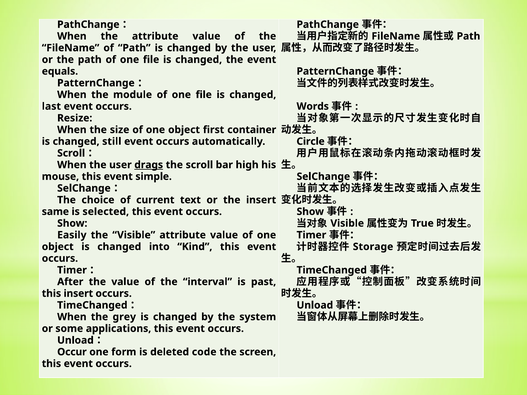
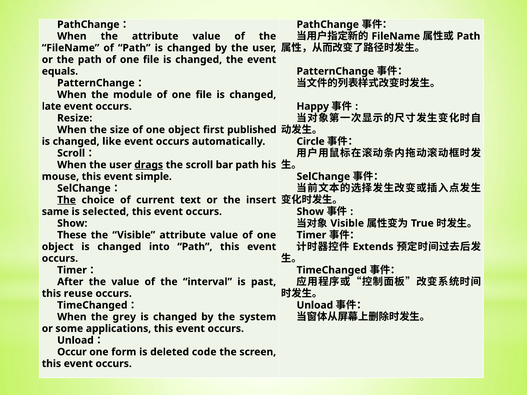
last: last -> late
Words: Words -> Happy
container: container -> published
still: still -> like
bar high: high -> path
The at (67, 200) underline: none -> present
Easily: Easily -> These
Storage: Storage -> Extends
into Kind: Kind -> Path
this insert: insert -> reuse
